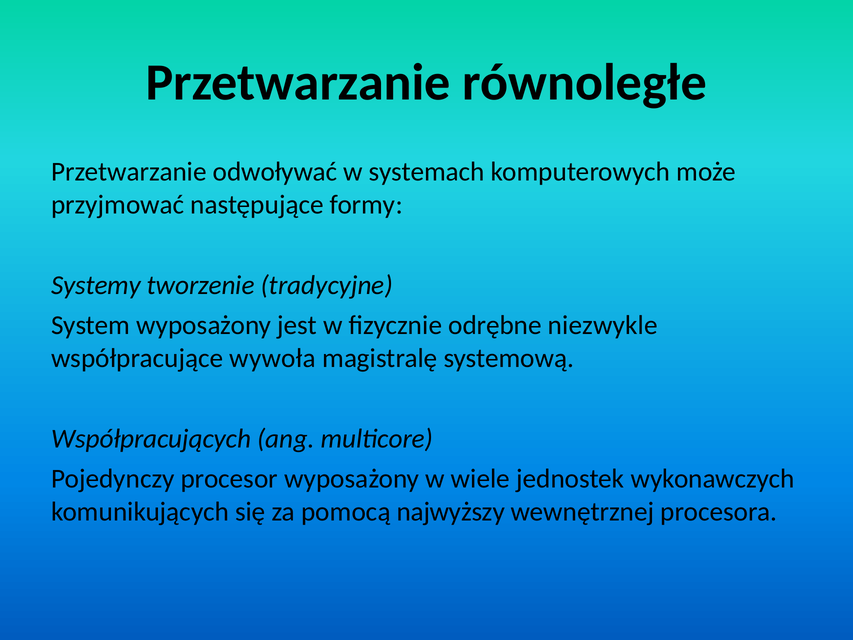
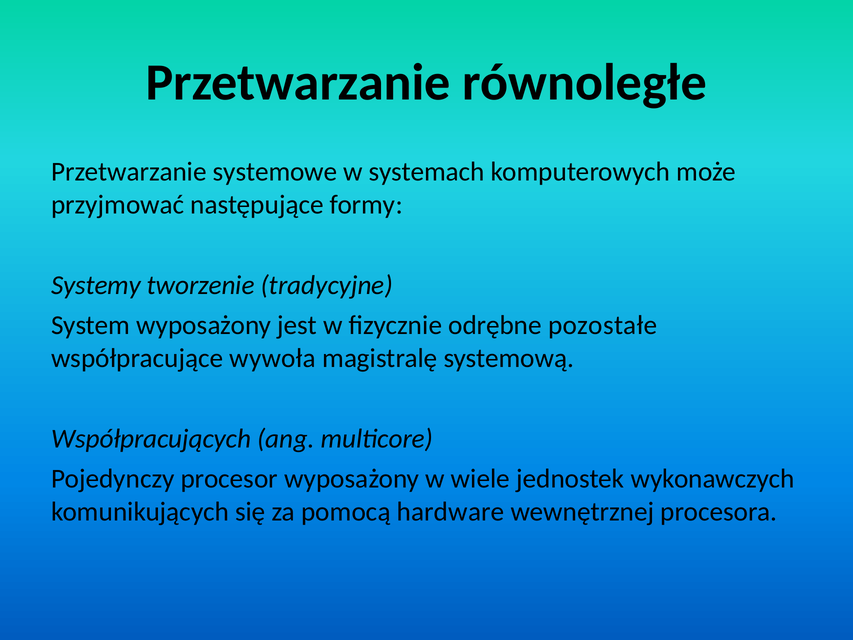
odwoływać: odwoływać -> systemowe
niezwykle: niezwykle -> pozostałe
najwyższy: najwyższy -> hardware
